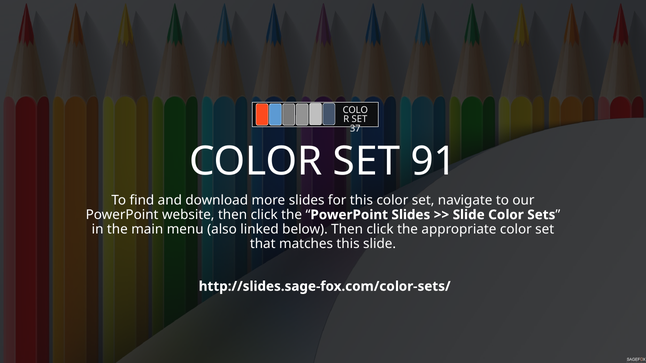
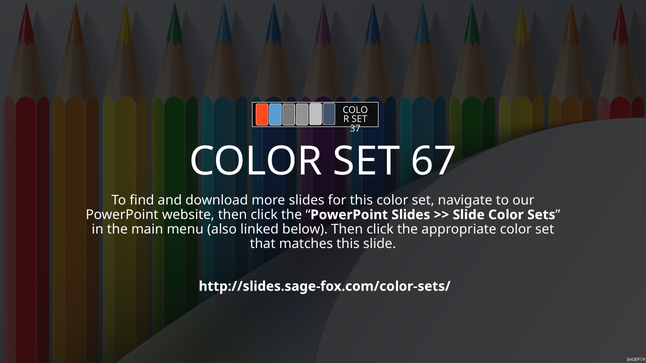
91: 91 -> 67
